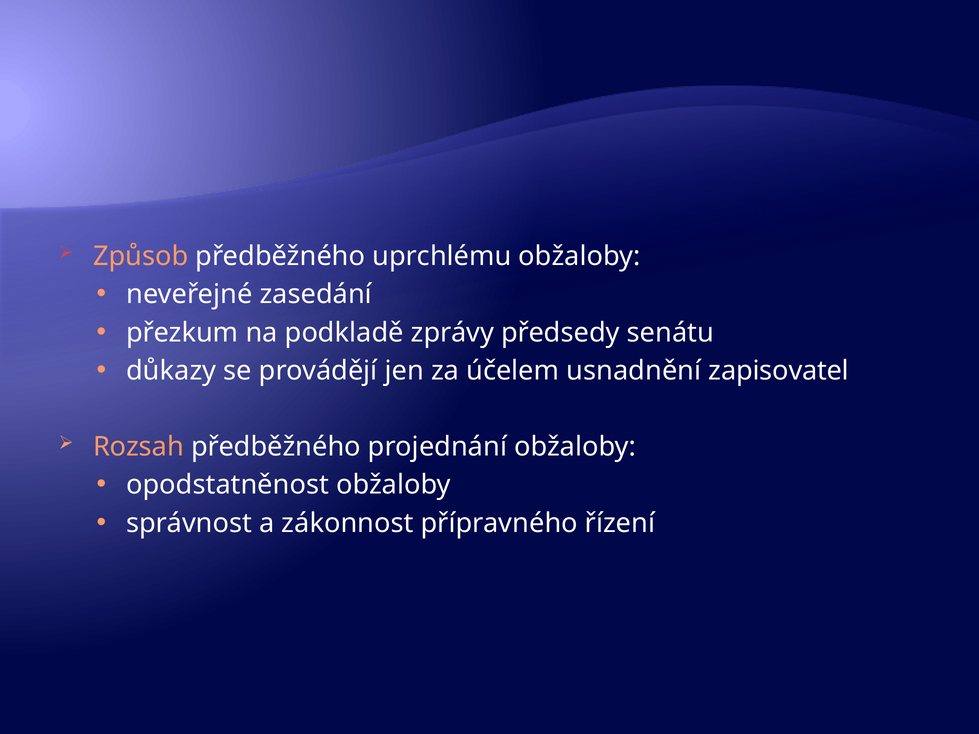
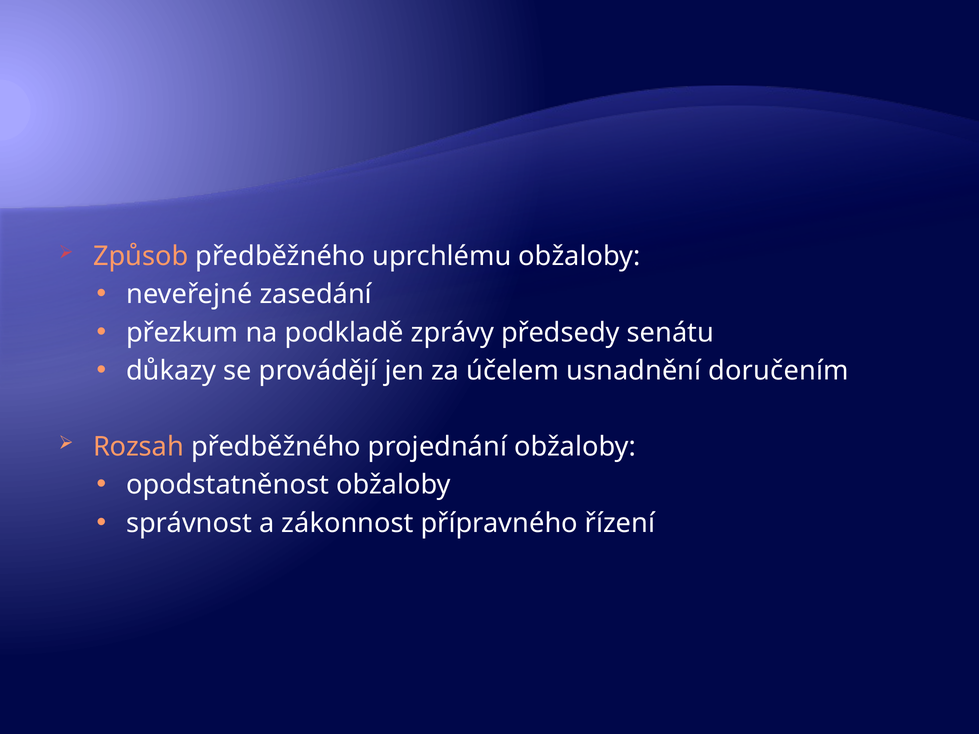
zapisovatel: zapisovatel -> doručením
